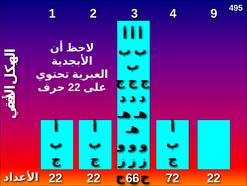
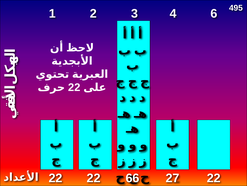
9: 9 -> 6
72: 72 -> 27
